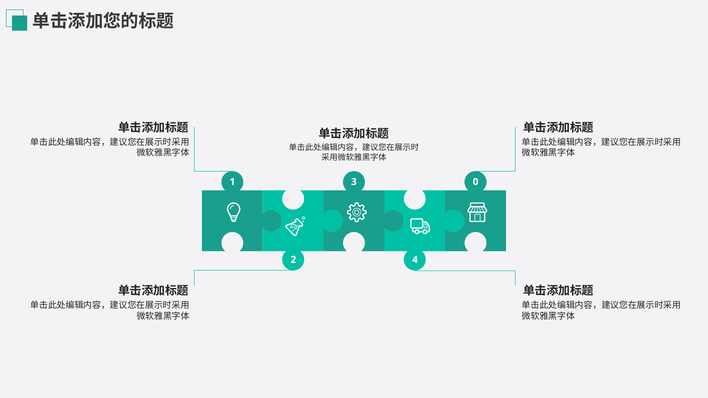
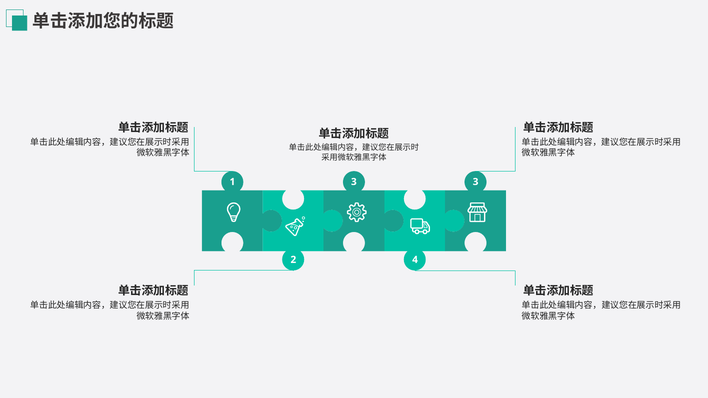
1 0: 0 -> 3
